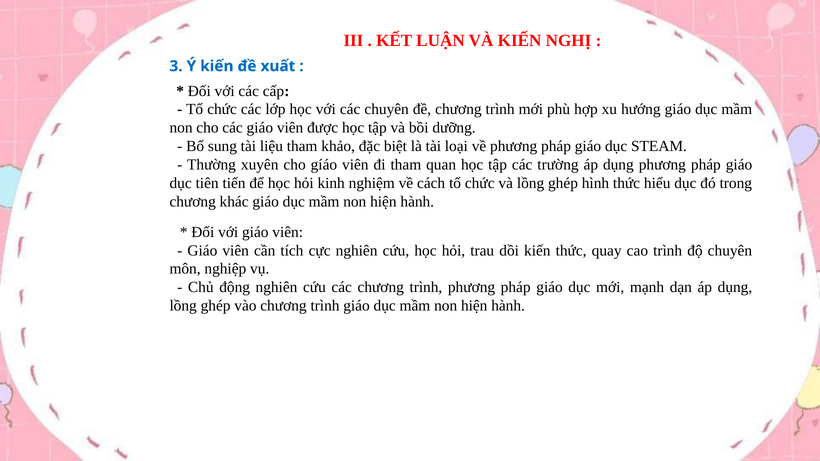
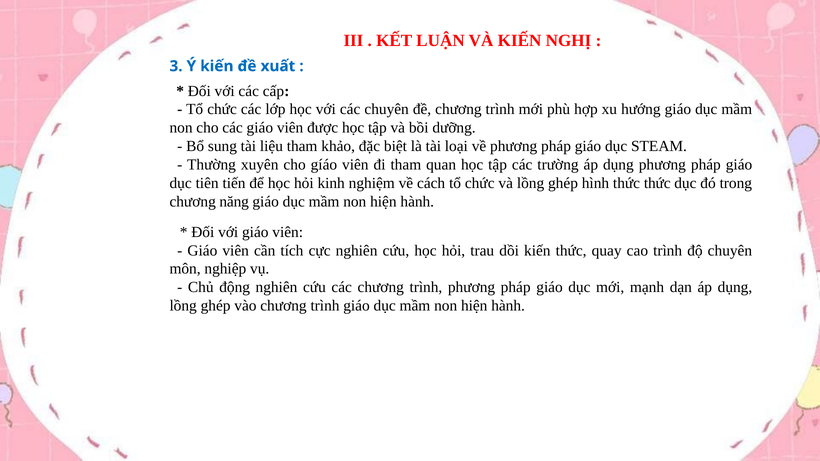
thức hiểu: hiểu -> thức
khác: khác -> năng
